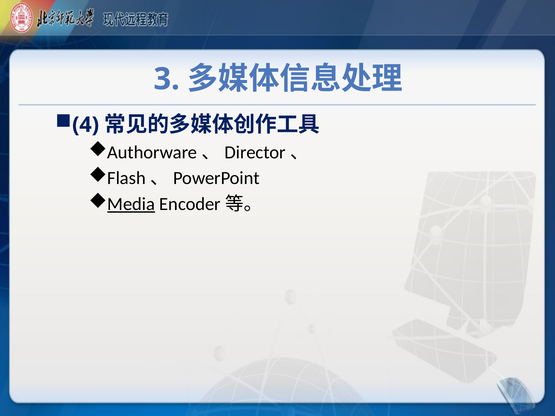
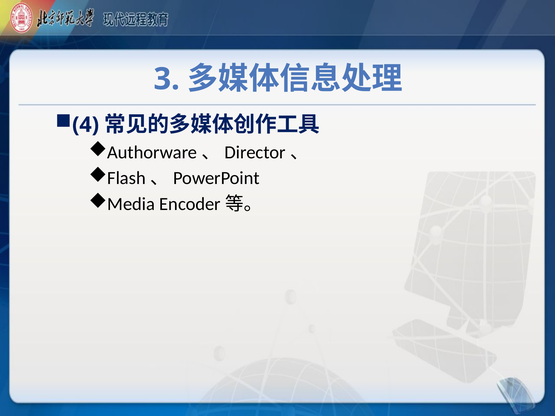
Media underline: present -> none
